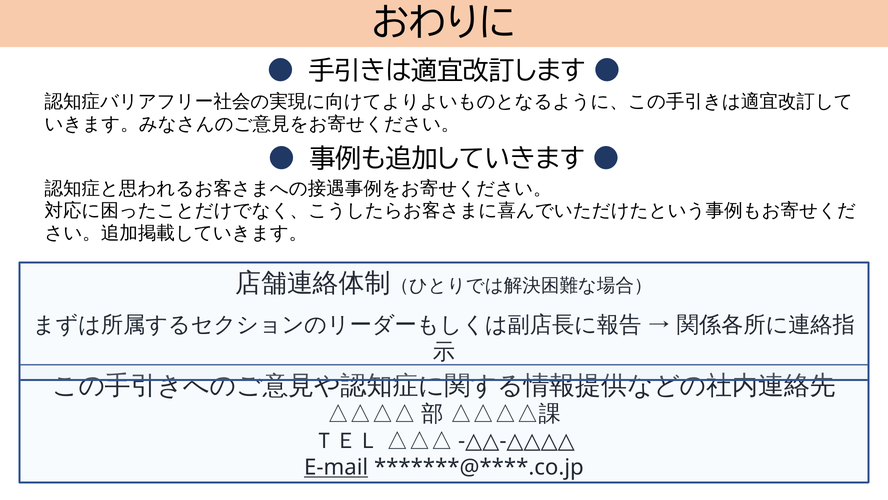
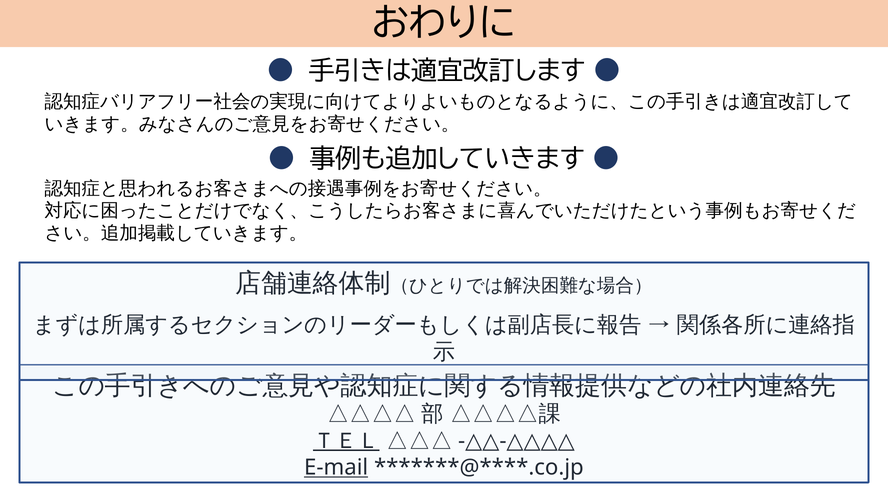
ＴＥＬ underline: none -> present
